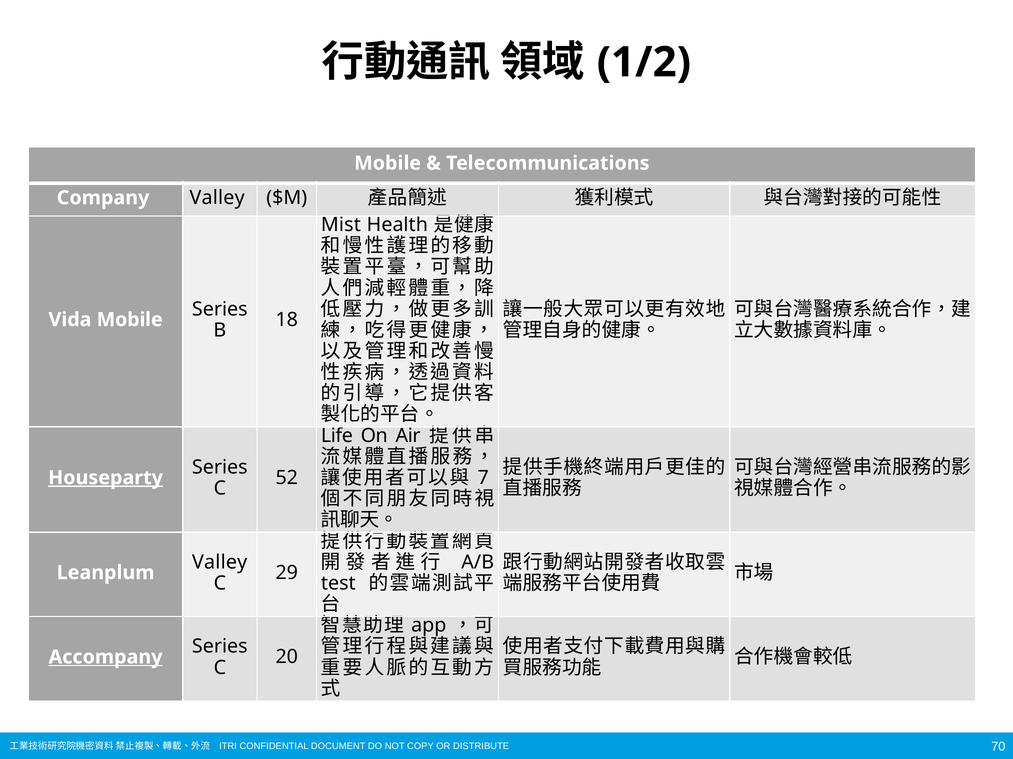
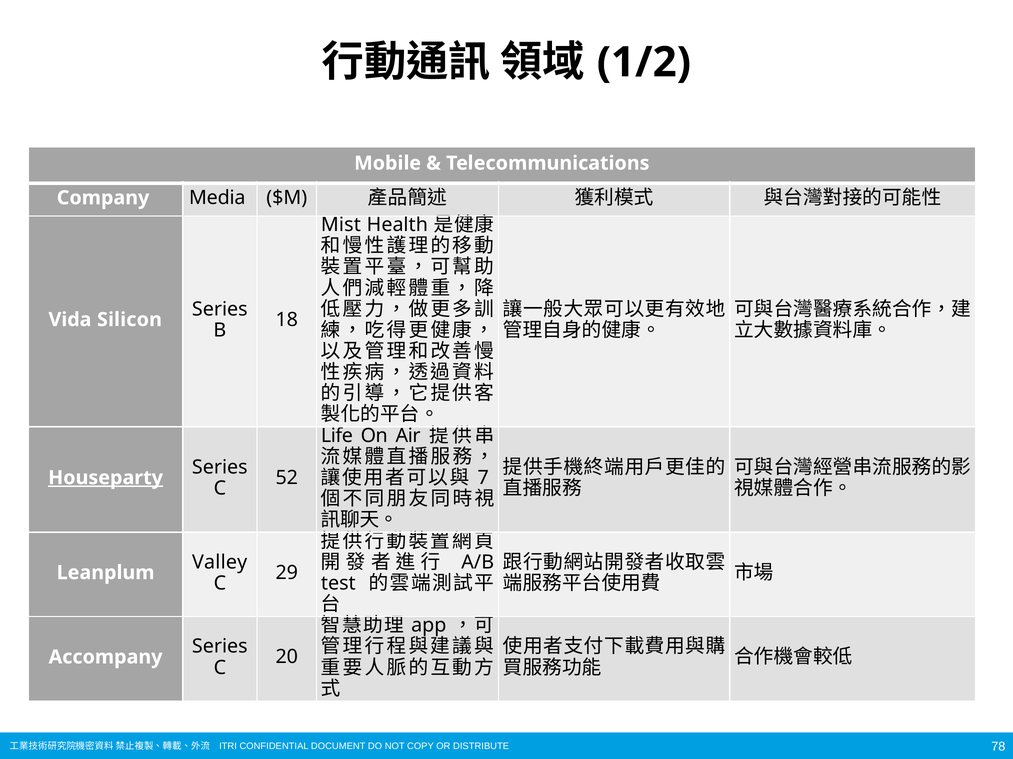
Company Valley: Valley -> Media
Vida Mobile: Mobile -> Silicon
Accompany underline: present -> none
70: 70 -> 78
